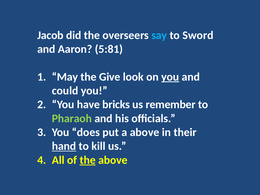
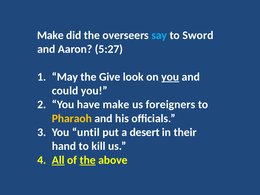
Jacob at (50, 35): Jacob -> Make
5:81: 5:81 -> 5:27
have bricks: bricks -> make
remember: remember -> foreigners
Pharaoh colour: light green -> yellow
does: does -> until
a above: above -> desert
hand underline: present -> none
All underline: none -> present
